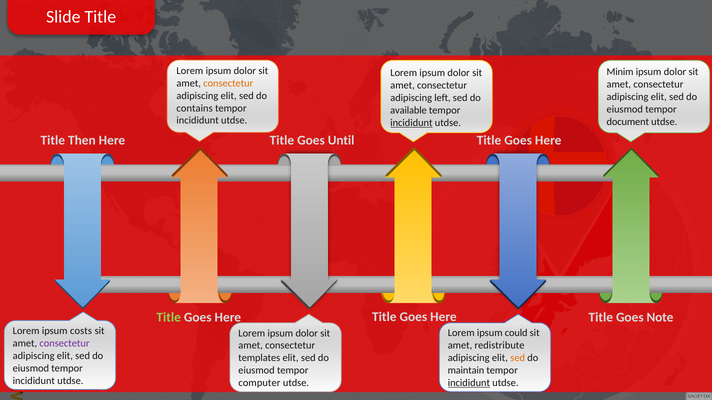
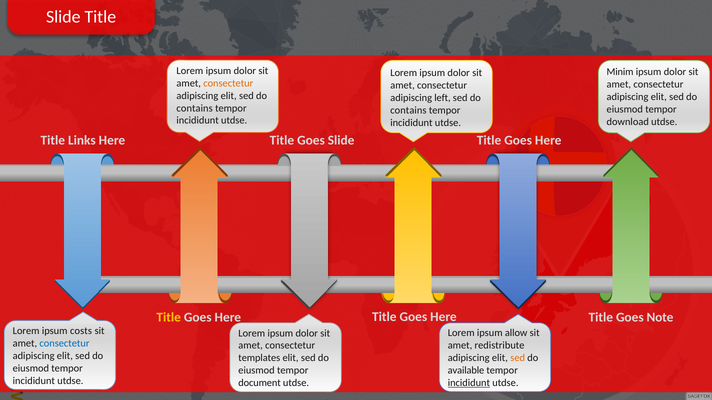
available at (408, 110): available -> contains
document: document -> download
incididunt at (411, 123) underline: present -> none
Then: Then -> Links
Goes Until: Until -> Slide
Title at (169, 318) colour: light green -> yellow
could: could -> allow
consectetur at (64, 344) colour: purple -> blue
maintain: maintain -> available
computer: computer -> document
